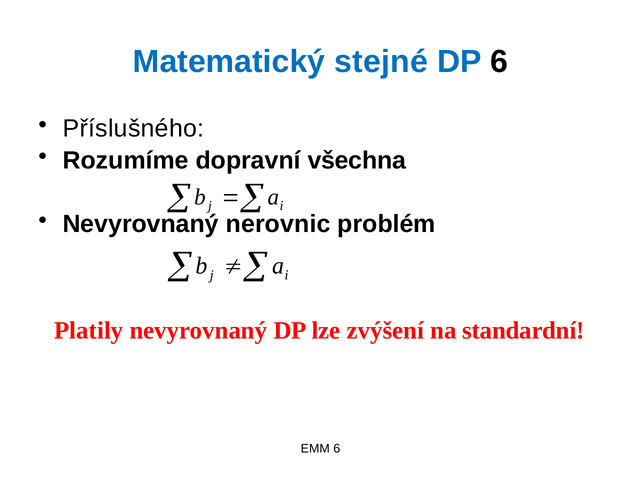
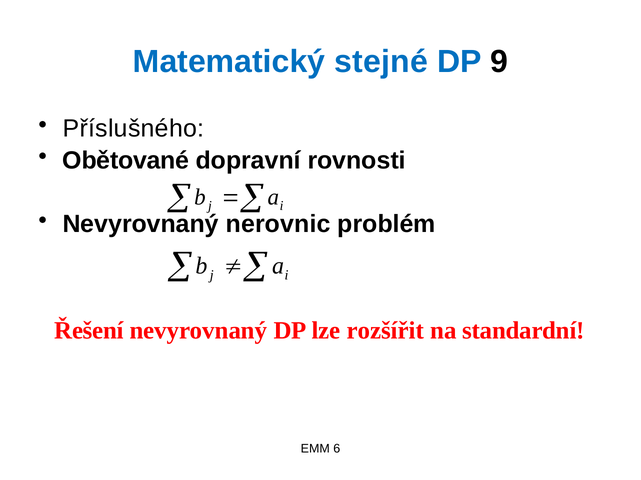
DP 6: 6 -> 9
Rozumíme: Rozumíme -> Obětované
všechna: všechna -> rovnosti
Platily: Platily -> Řešení
zvýšení: zvýšení -> rozšířit
